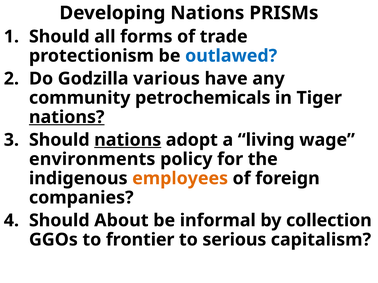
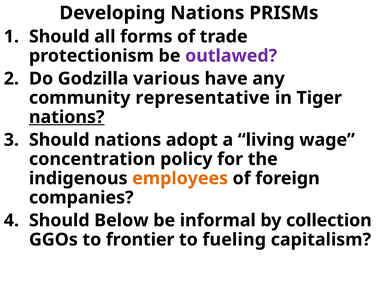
outlawed colour: blue -> purple
petrochemicals: petrochemicals -> representative
nations at (128, 140) underline: present -> none
environments: environments -> concentration
About: About -> Below
serious: serious -> fueling
